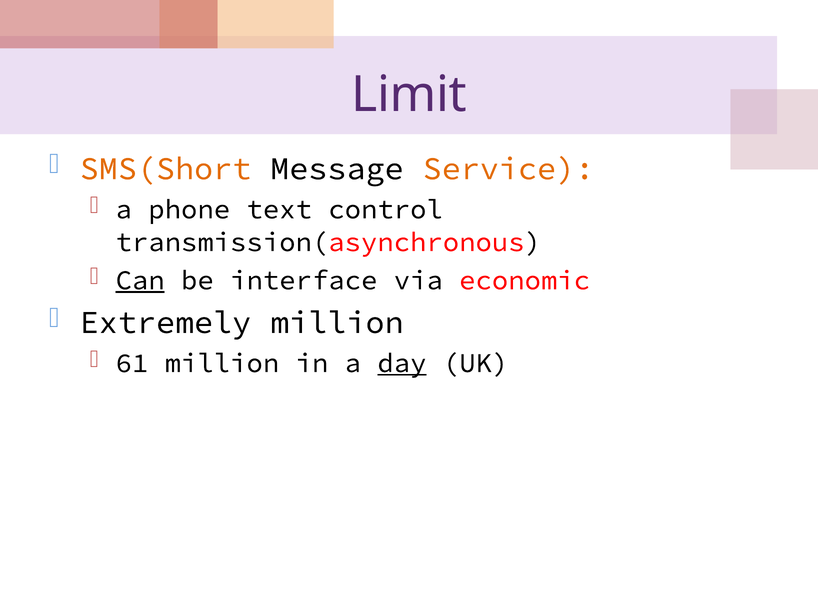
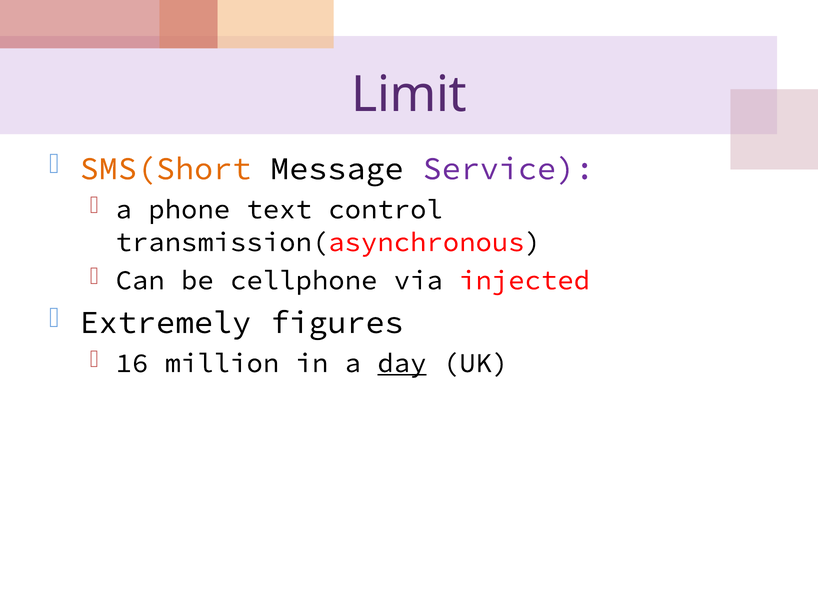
Service colour: orange -> purple
Can underline: present -> none
interface: interface -> cellphone
economic: economic -> injected
Extremely million: million -> figures
61: 61 -> 16
